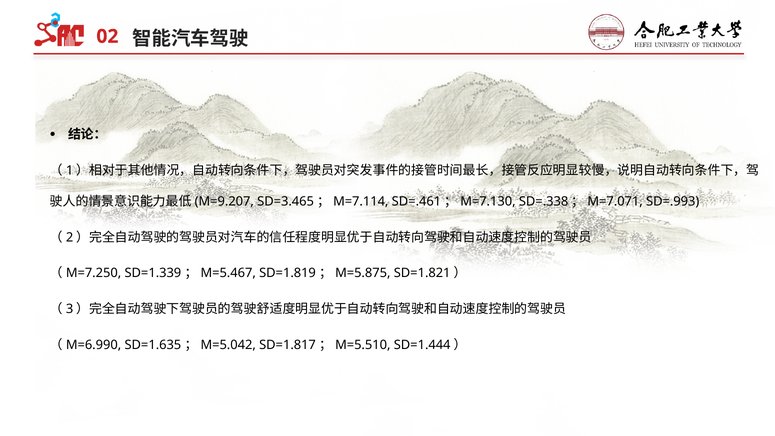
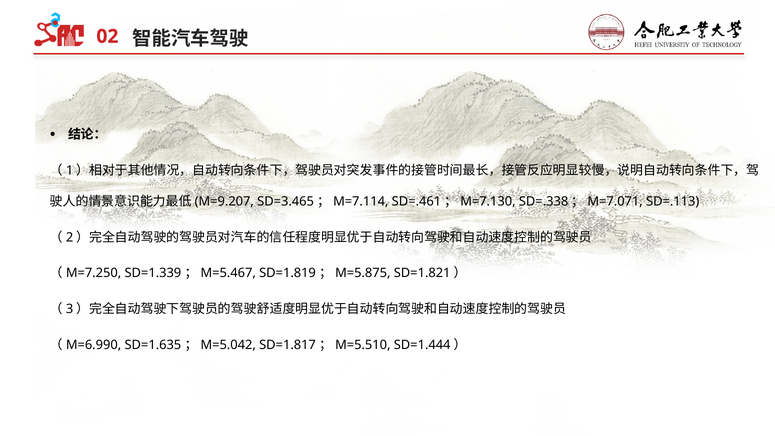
SD=.993: SD=.993 -> SD=.113
